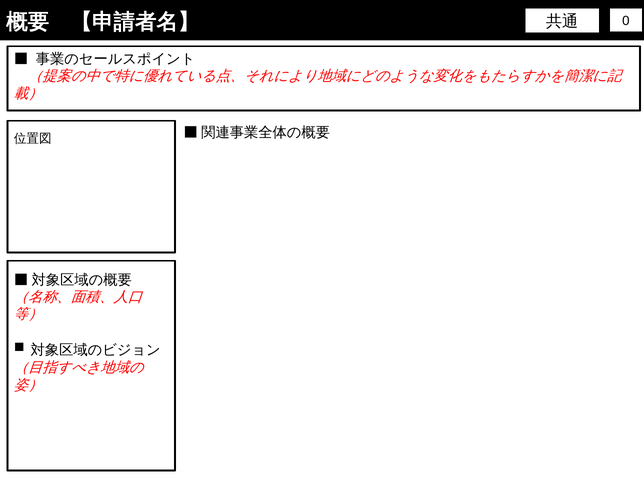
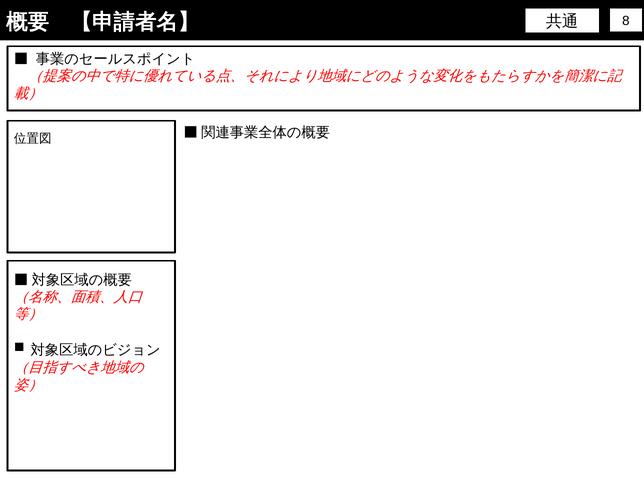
0: 0 -> 8
